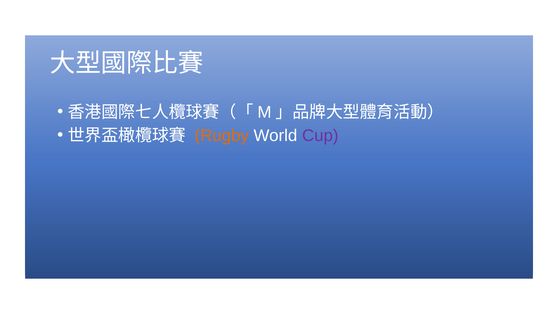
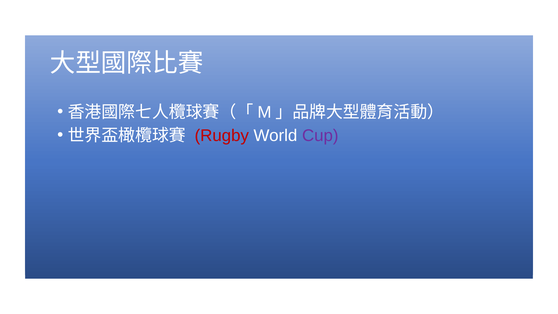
Rugby colour: orange -> red
